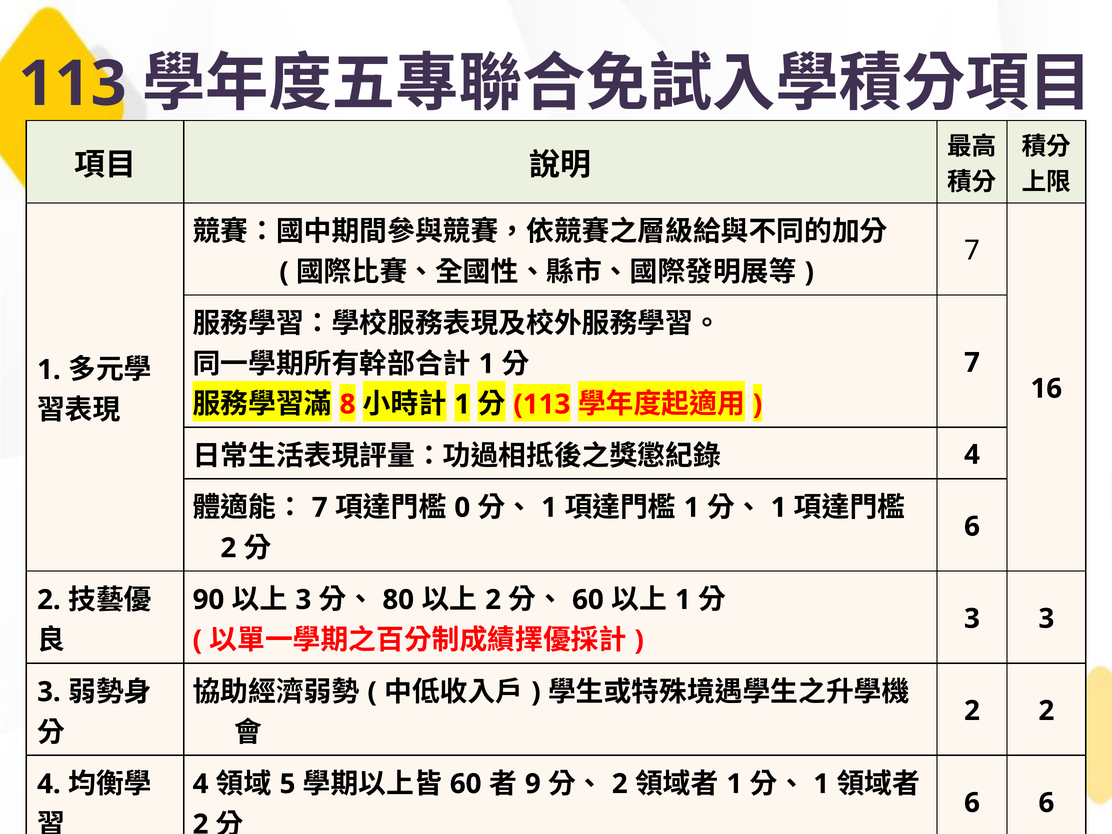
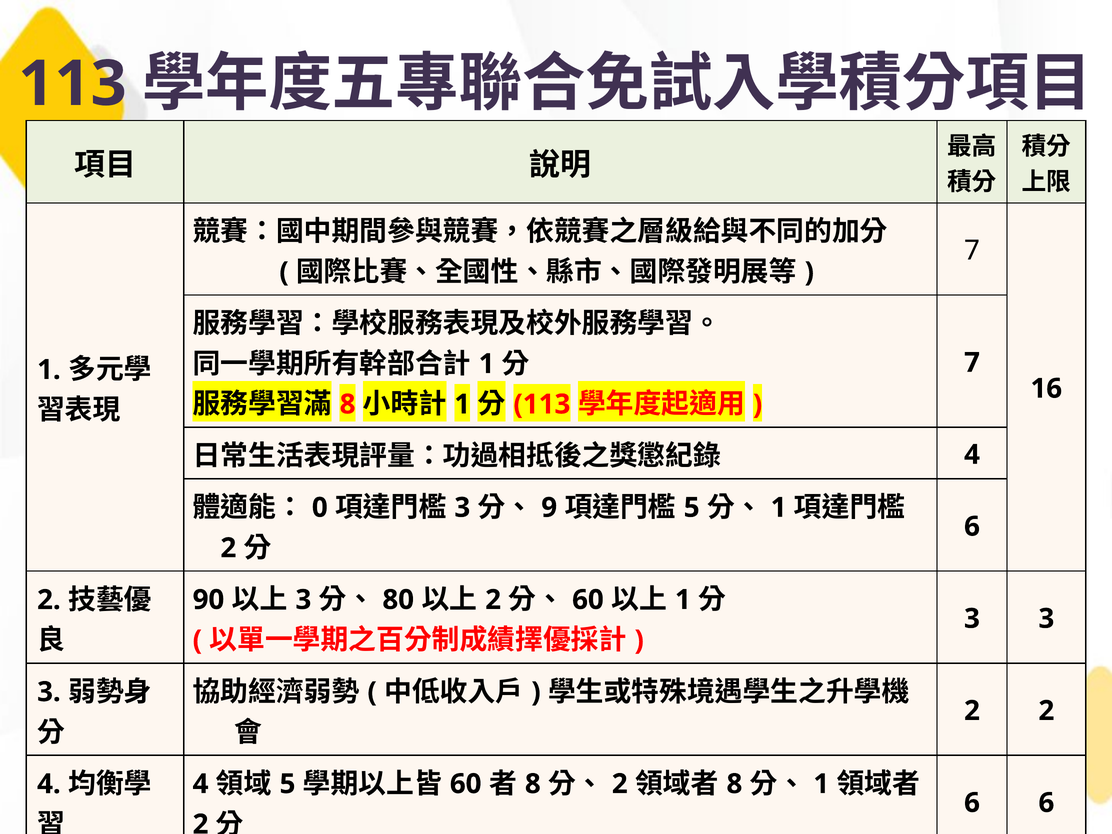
7 at (320, 508): 7 -> 0
0 at (462, 508): 0 -> 3
1 at (549, 508): 1 -> 9
1 at (692, 508): 1 -> 5
9 at (533, 784): 9 -> 8
1 at (734, 784): 1 -> 8
